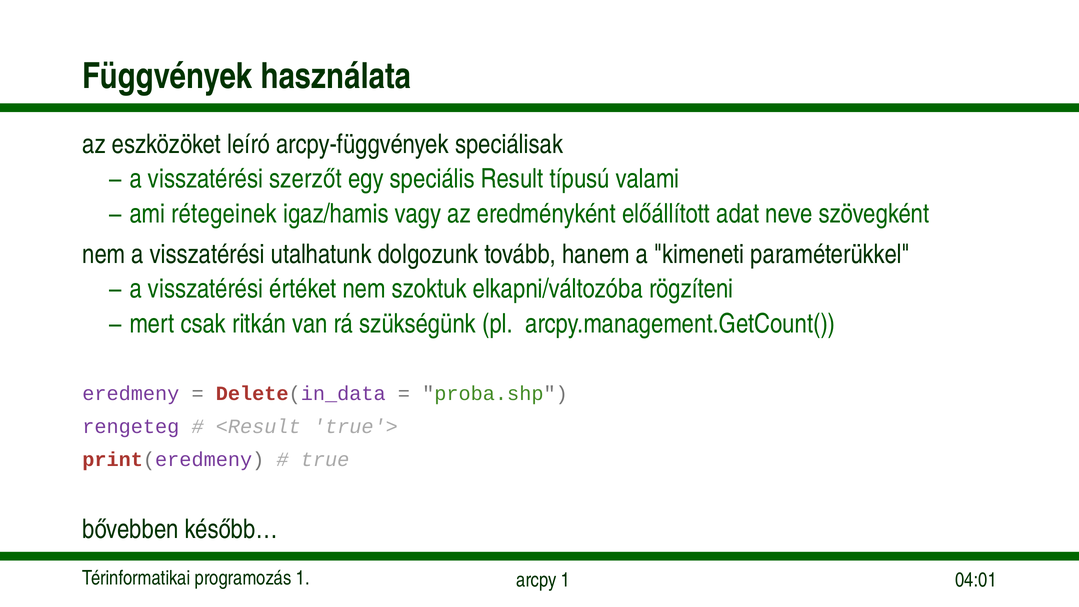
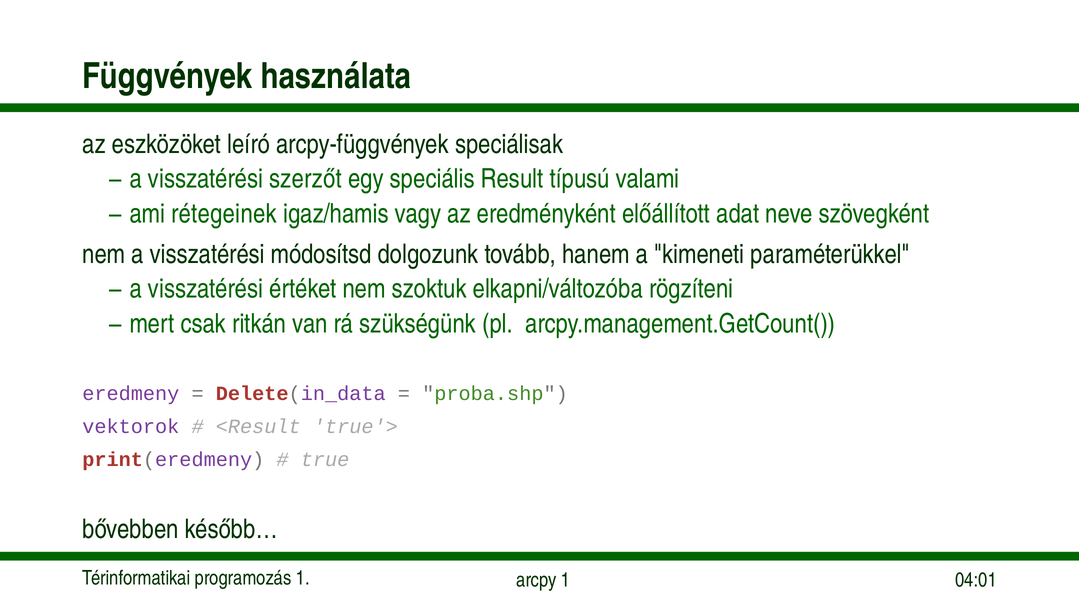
utalhatunk: utalhatunk -> módosítsd
rengeteg: rengeteg -> vektorok
